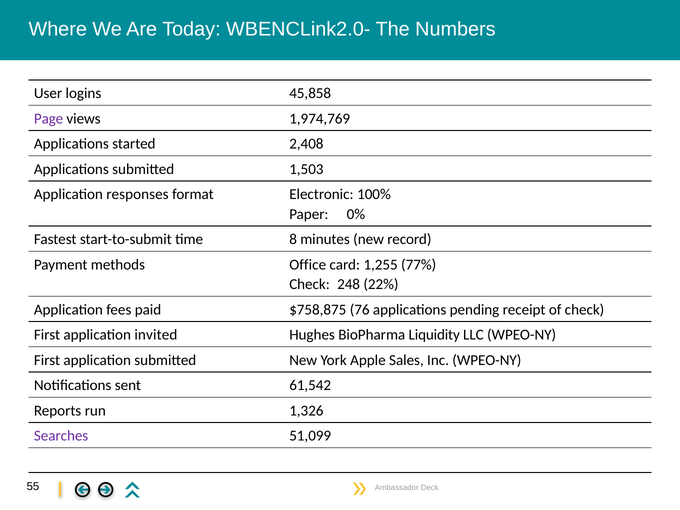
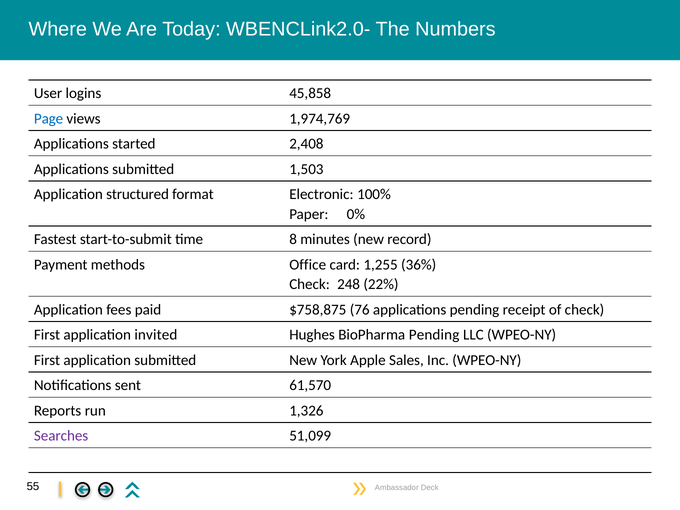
Page colour: purple -> blue
responses: responses -> structured
77%: 77% -> 36%
BioPharma Liquidity: Liquidity -> Pending
61,542: 61,542 -> 61,570
